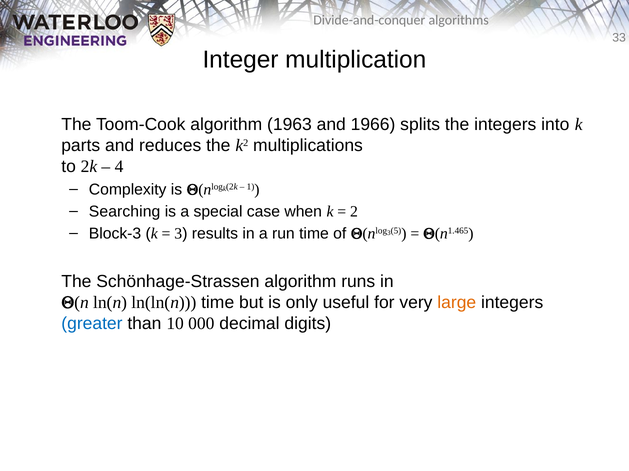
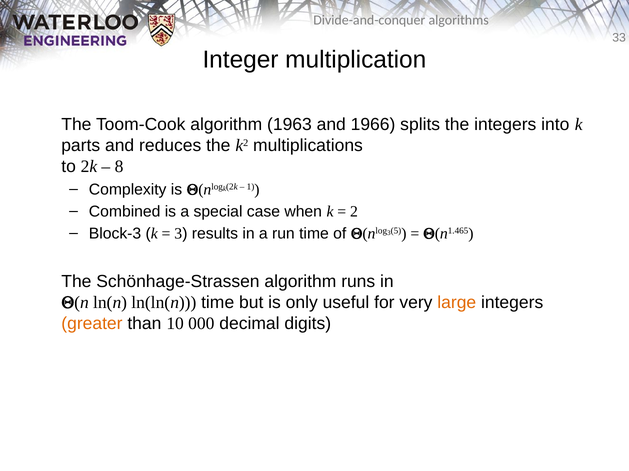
4: 4 -> 8
Searching: Searching -> Combined
greater colour: blue -> orange
